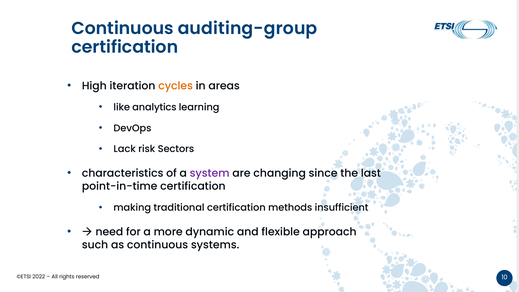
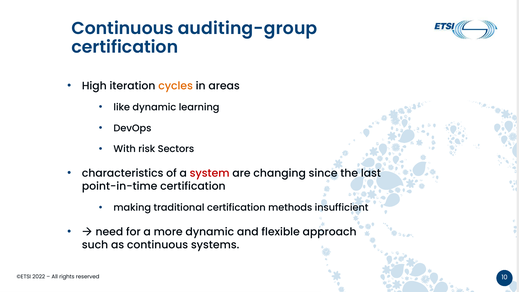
like analytics: analytics -> dynamic
Lack: Lack -> With
system colour: purple -> red
